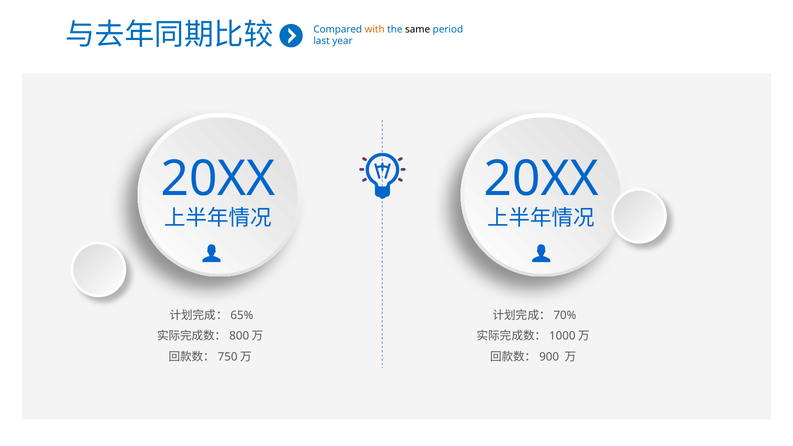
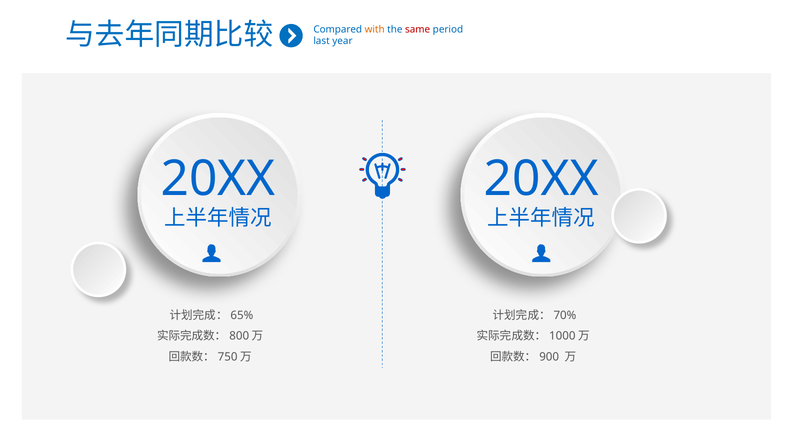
same colour: black -> red
